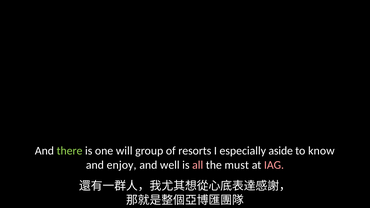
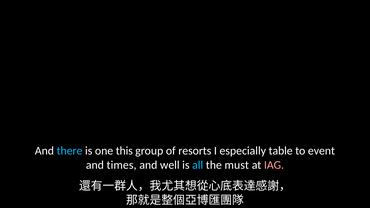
there colour: light green -> light blue
will: will -> this
aside: aside -> table
know: know -> event
enjoy: enjoy -> times
all colour: pink -> light blue
